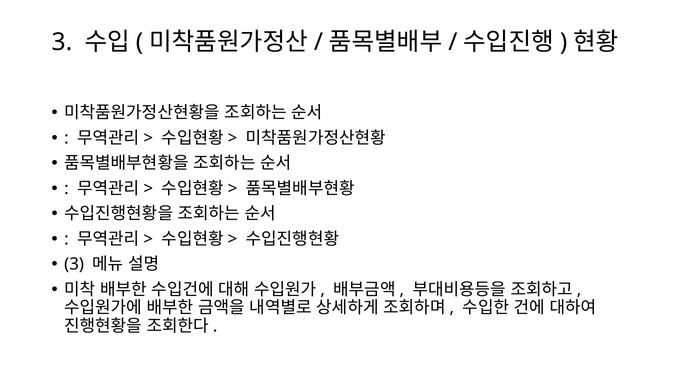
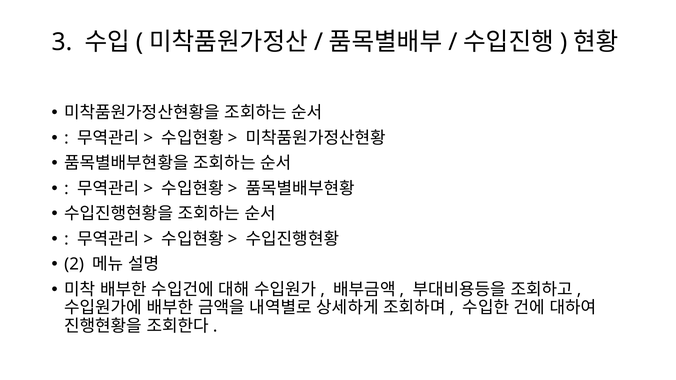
3 at (74, 265): 3 -> 2
